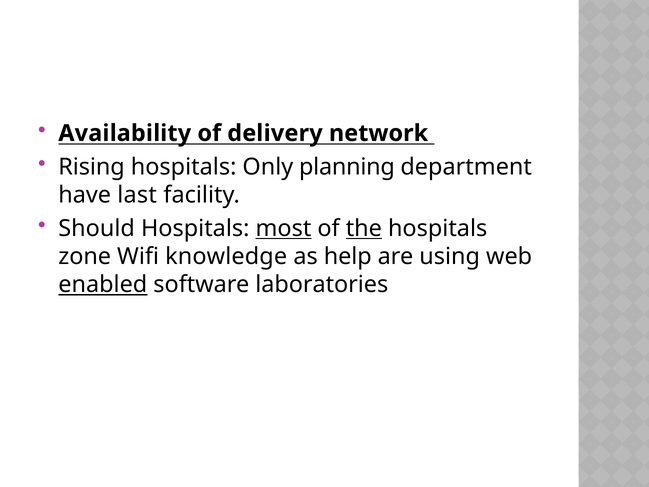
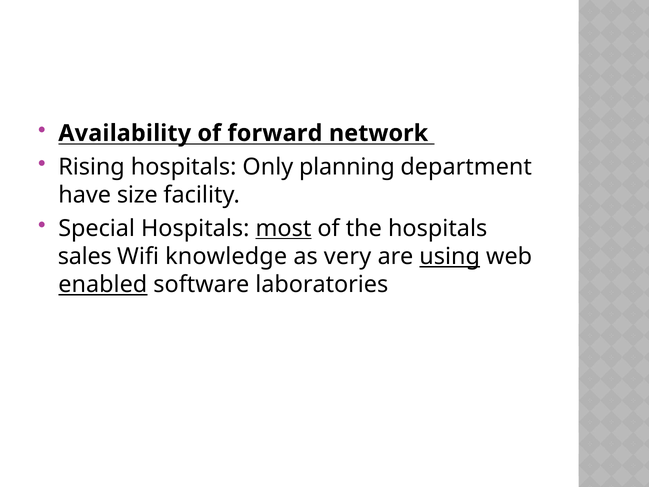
delivery: delivery -> forward
last: last -> size
Should: Should -> Special
the underline: present -> none
zone: zone -> sales
help: help -> very
using underline: none -> present
